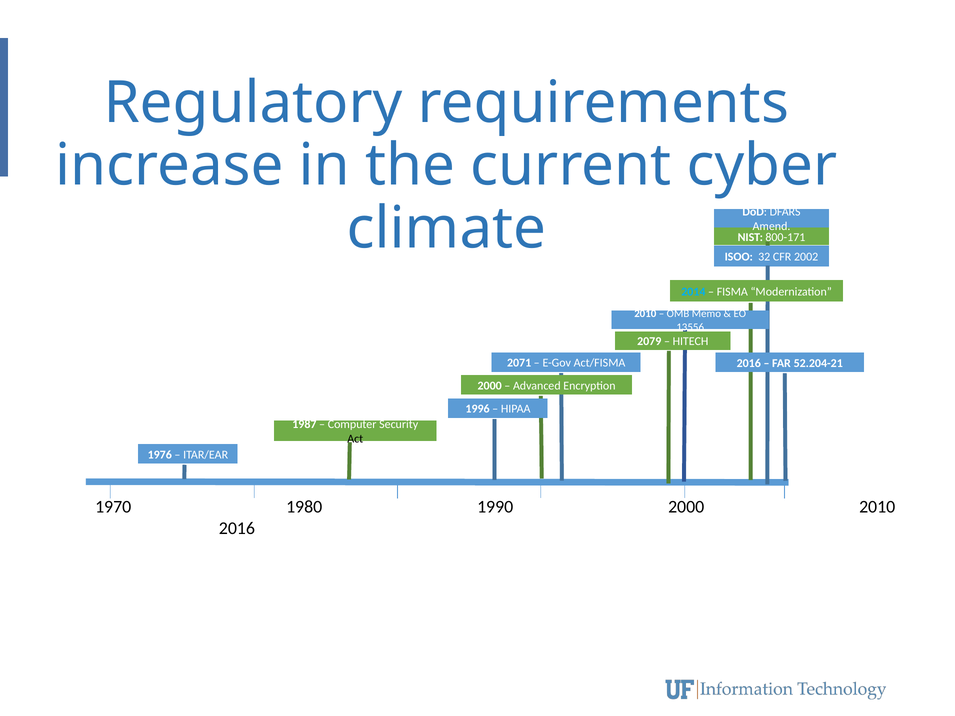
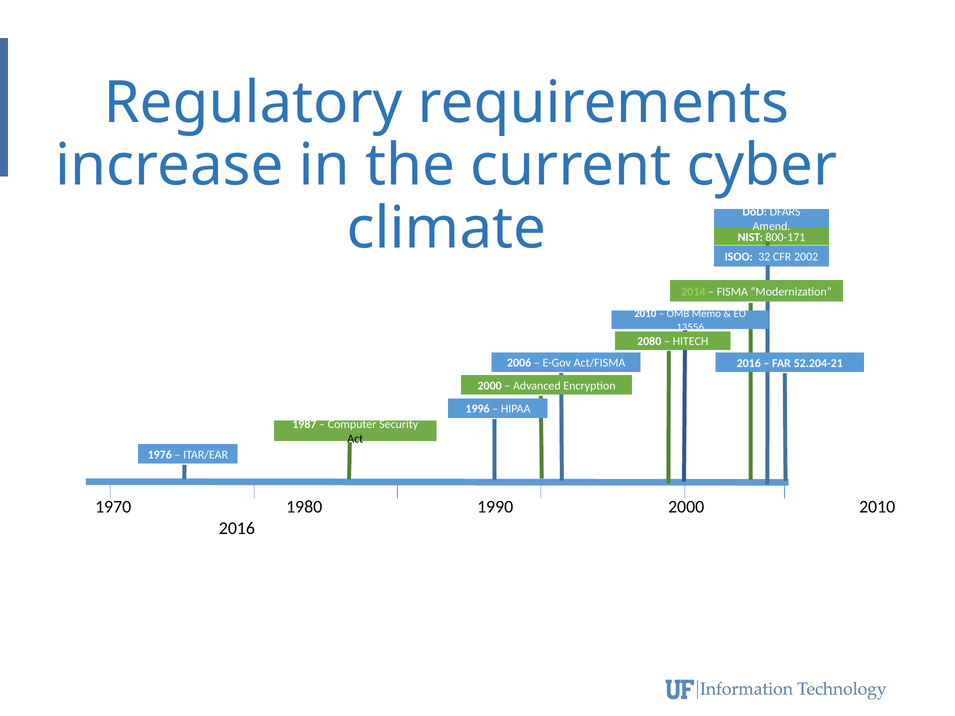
2014 colour: light blue -> light green
2079: 2079 -> 2080
2071: 2071 -> 2006
